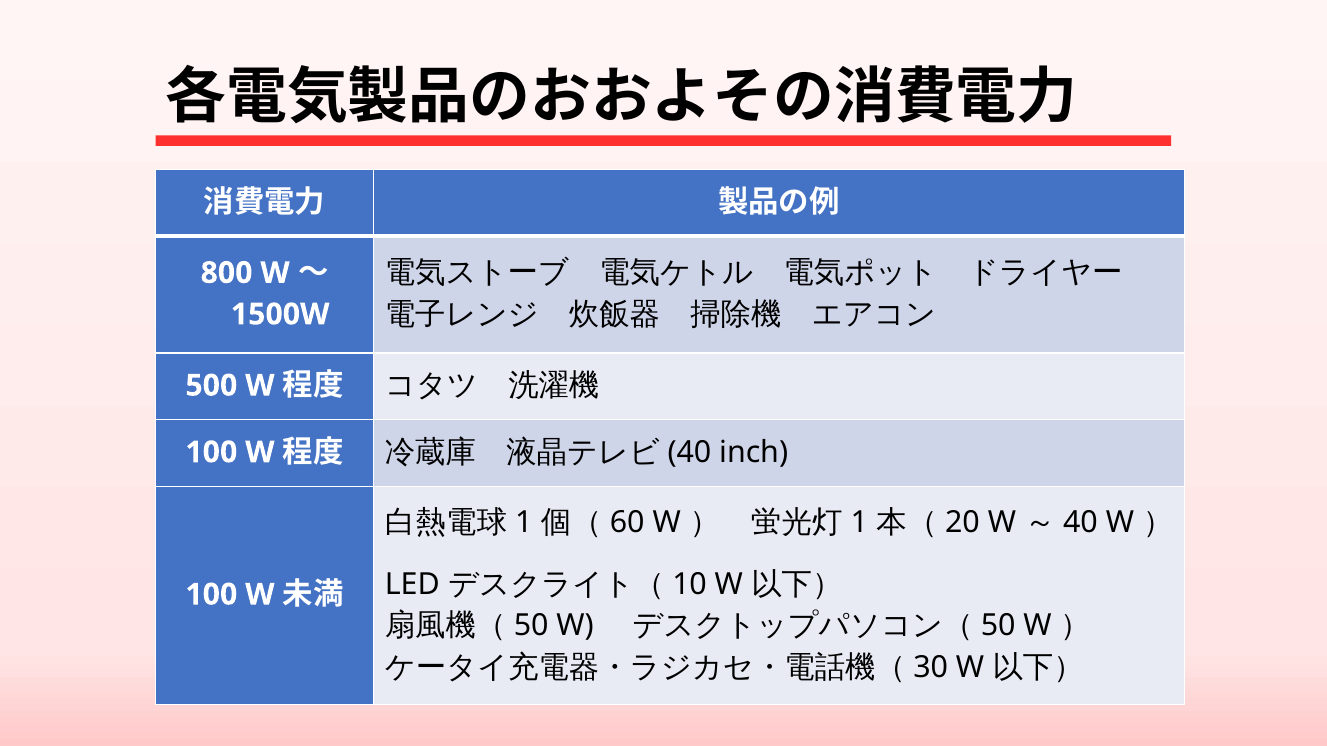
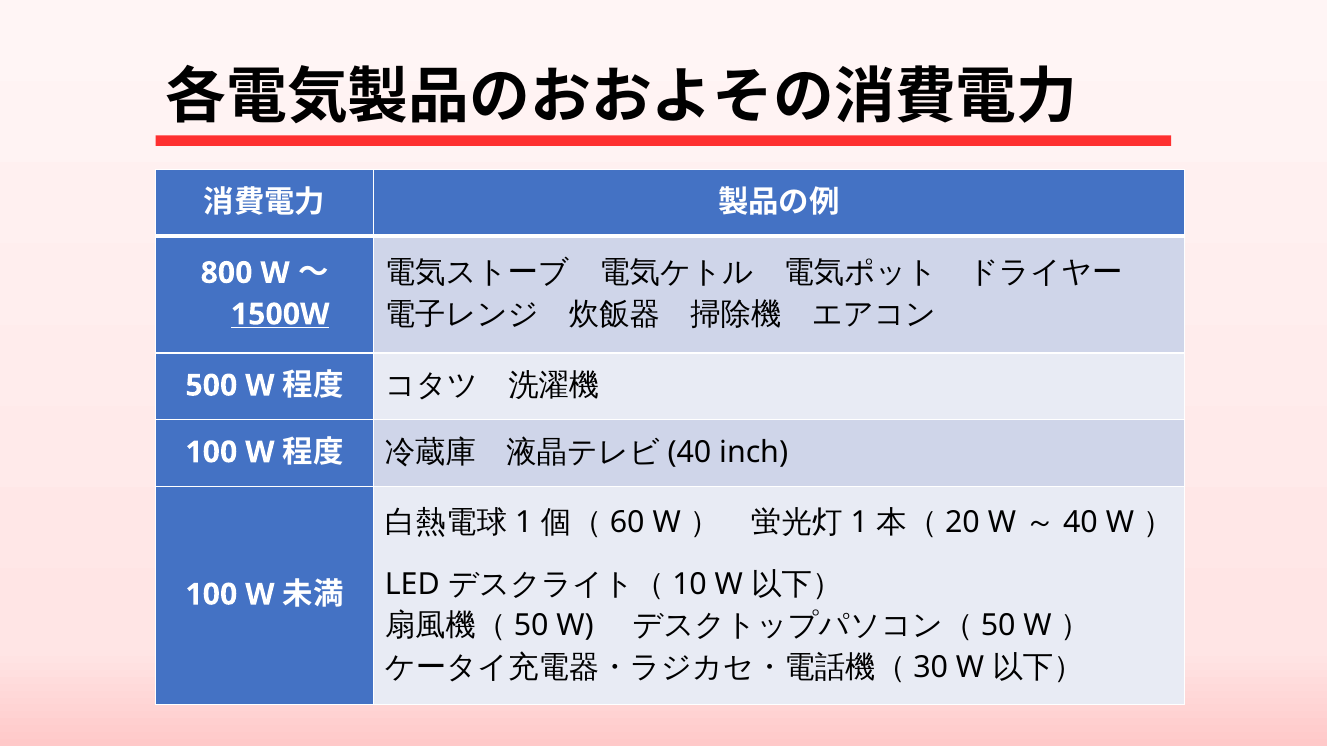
1500W underline: none -> present
